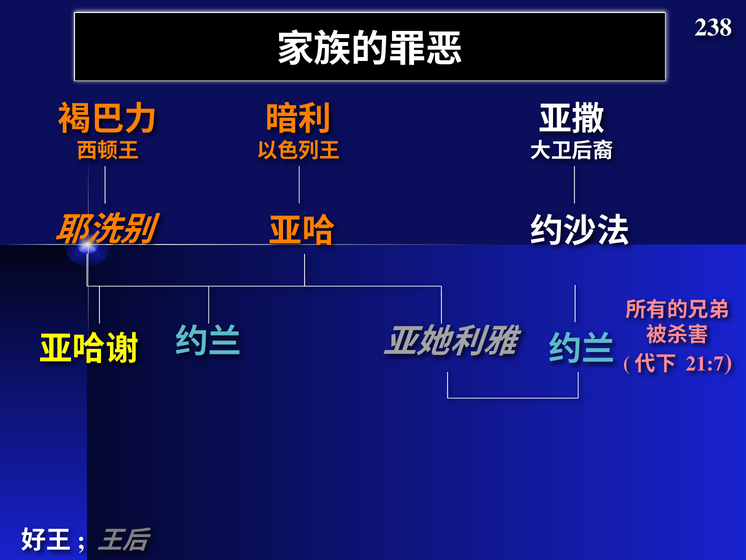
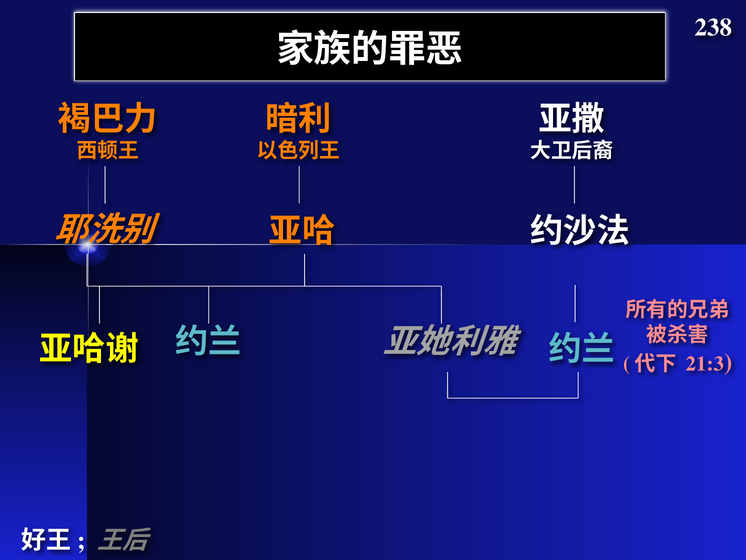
21:7: 21:7 -> 21:3
